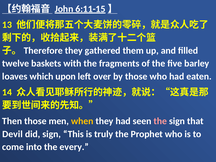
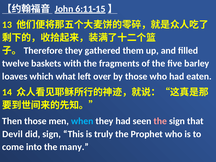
upon: upon -> what
when colour: yellow -> light blue
every: every -> many
